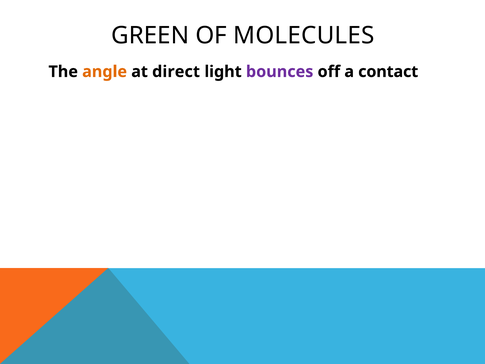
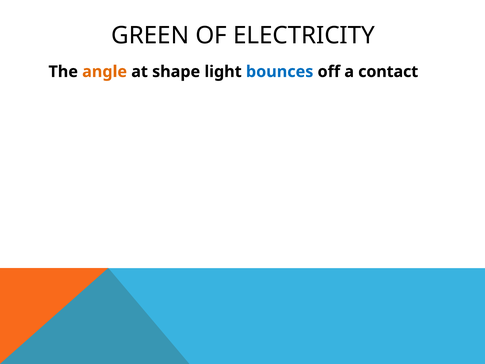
MOLECULES: MOLECULES -> ELECTRICITY
direct: direct -> shape
bounces colour: purple -> blue
